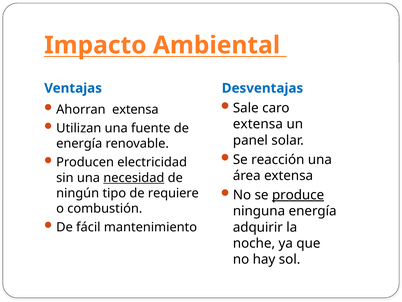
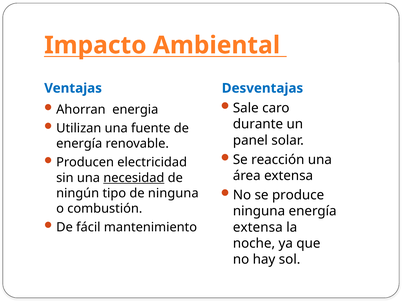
Ahorran extensa: extensa -> energia
extensa at (258, 124): extensa -> durante
produce underline: present -> none
de requiere: requiere -> ninguna
adquirir at (258, 227): adquirir -> extensa
